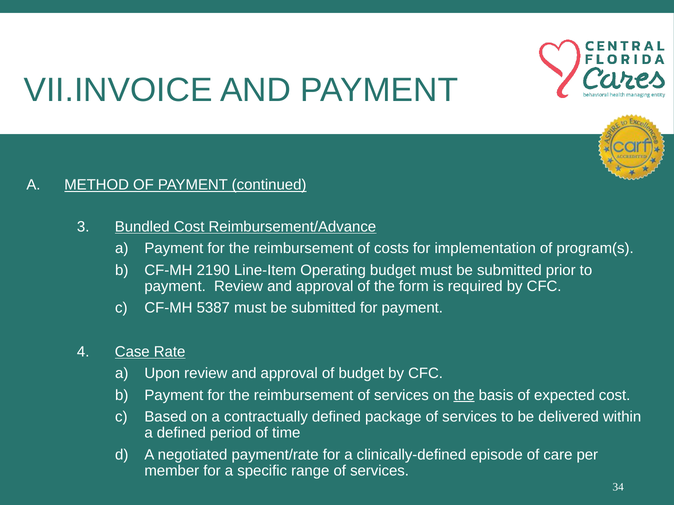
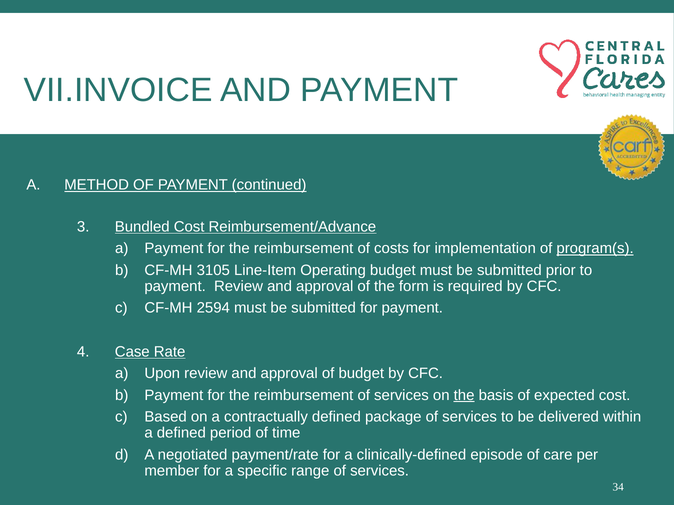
program(s underline: none -> present
2190: 2190 -> 3105
5387: 5387 -> 2594
